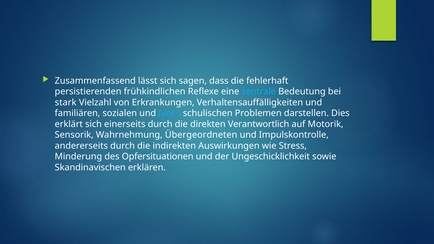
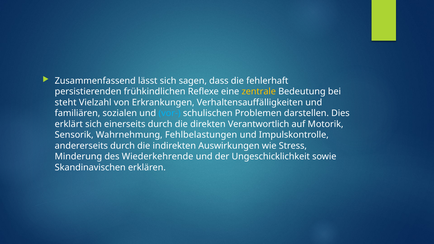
zentrale colour: light blue -> yellow
stark: stark -> steht
Übergeordneten: Übergeordneten -> Fehlbelastungen
Opfersituationen: Opfersituationen -> Wiederkehrende
